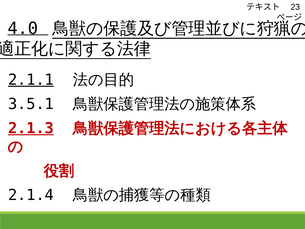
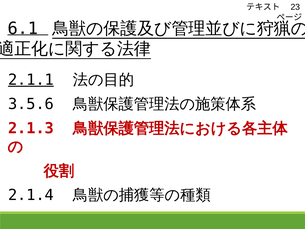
4.0: 4.0 -> 6.1
3.5.1: 3.5.1 -> 3.5.6
2.1.3 underline: present -> none
